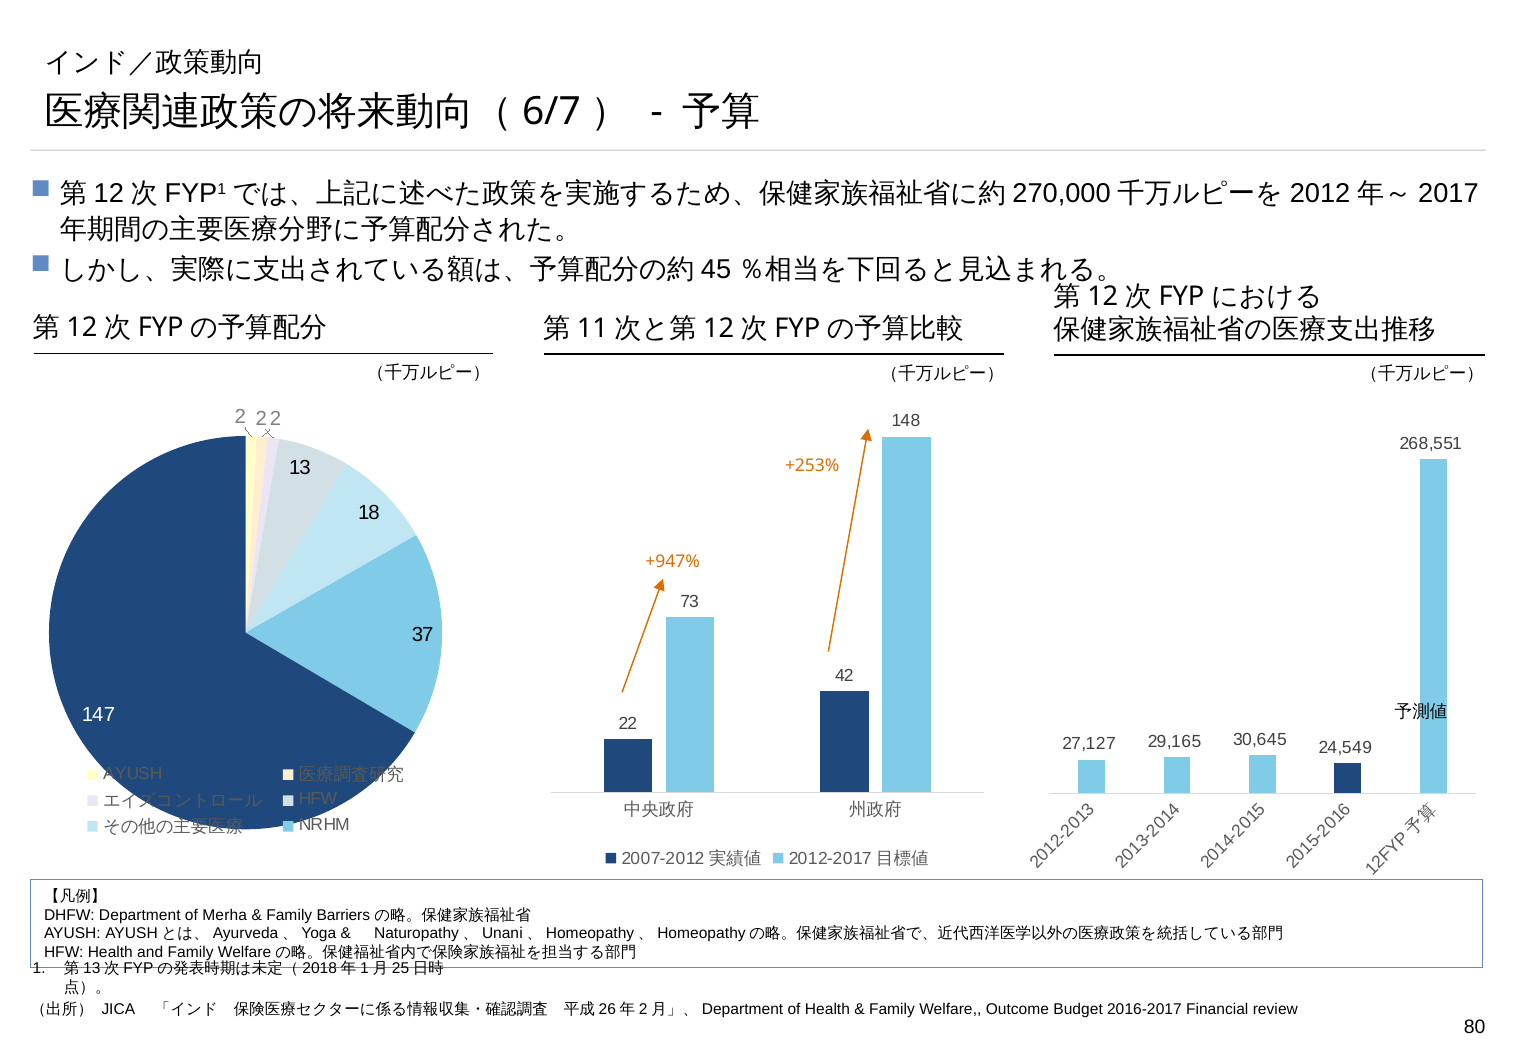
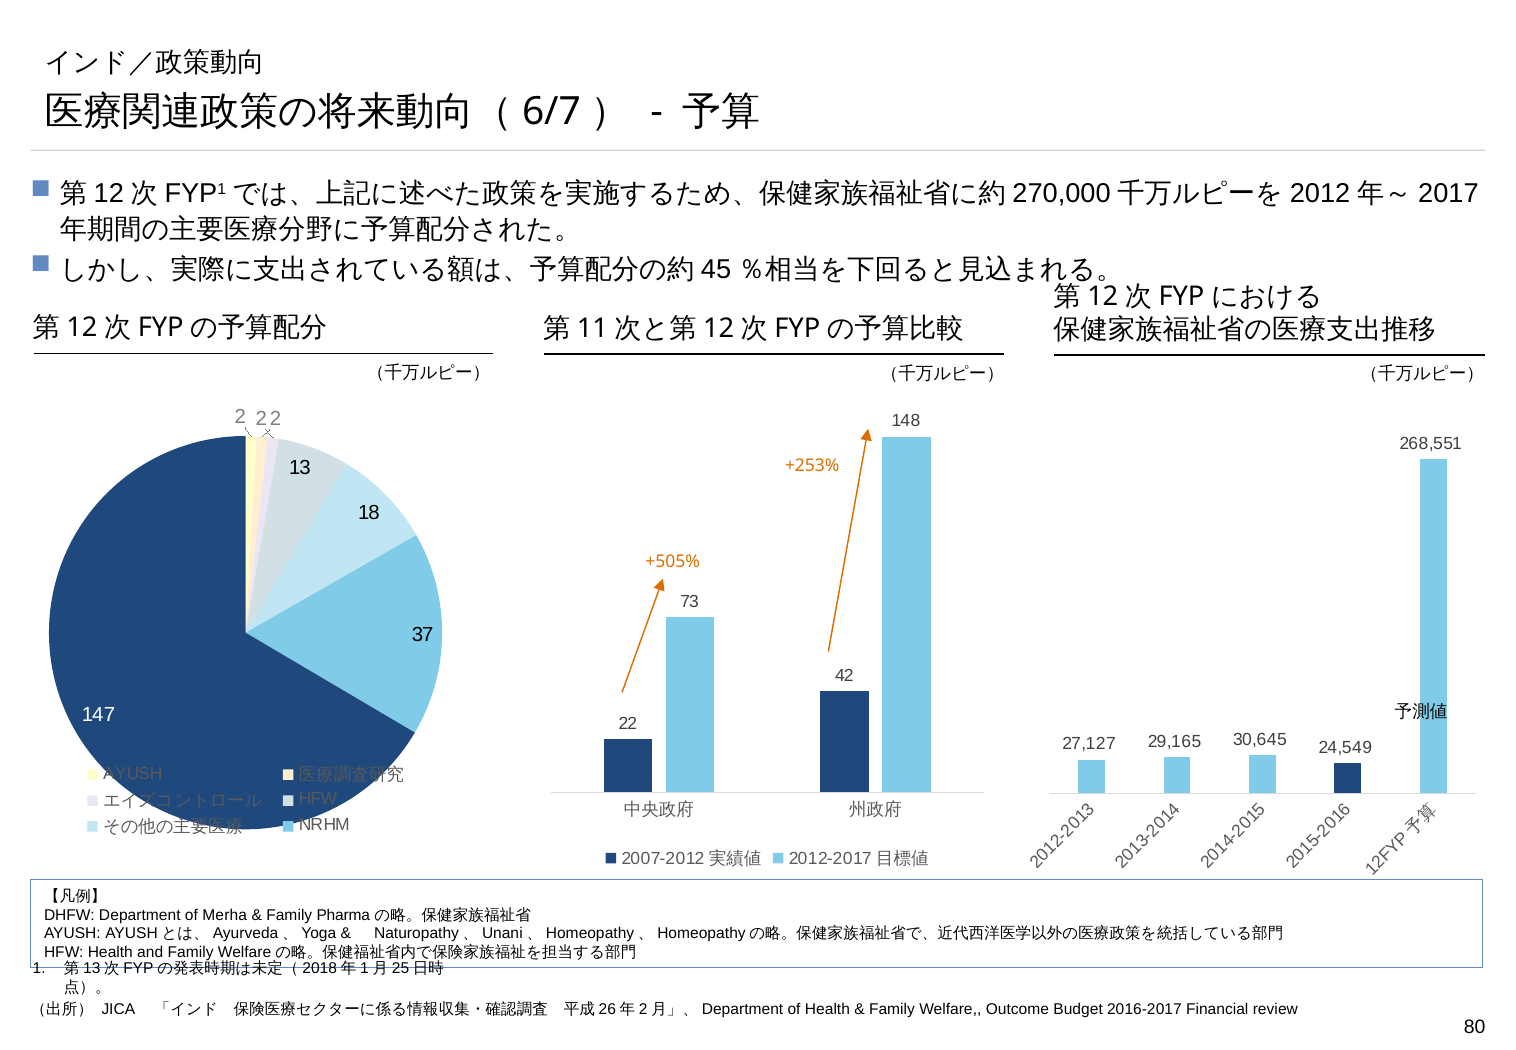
+947%: +947% -> +505%
Barriers: Barriers -> Pharma
